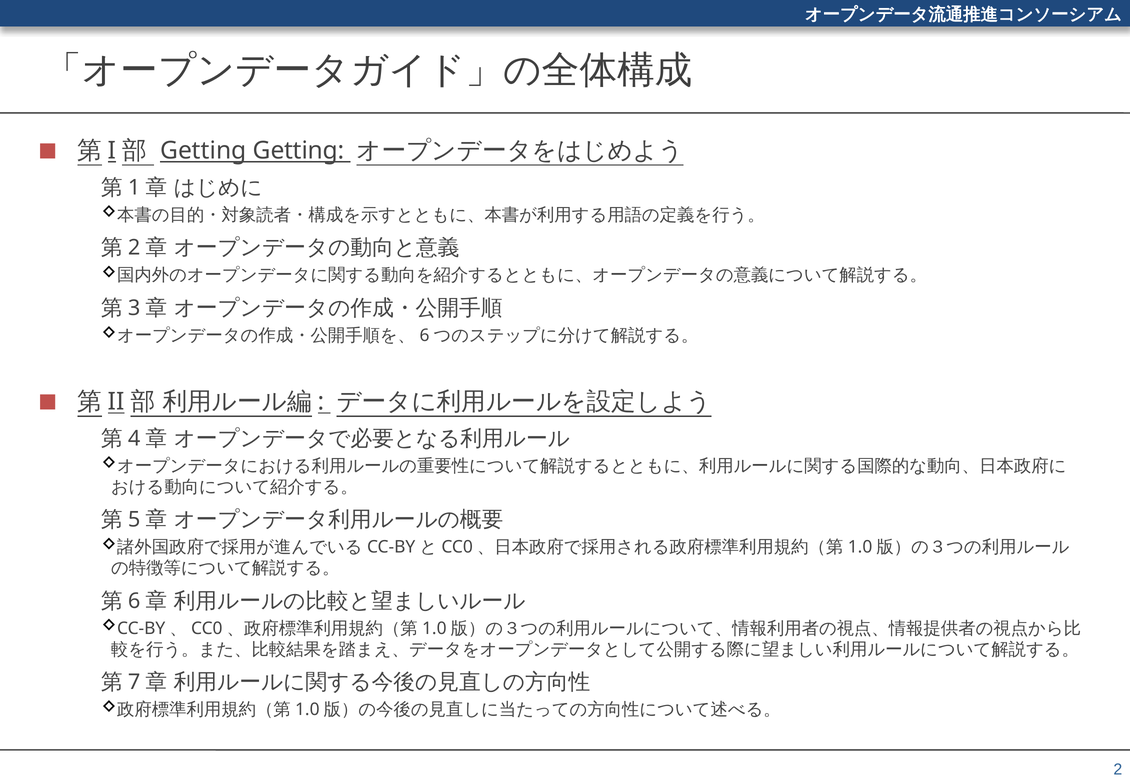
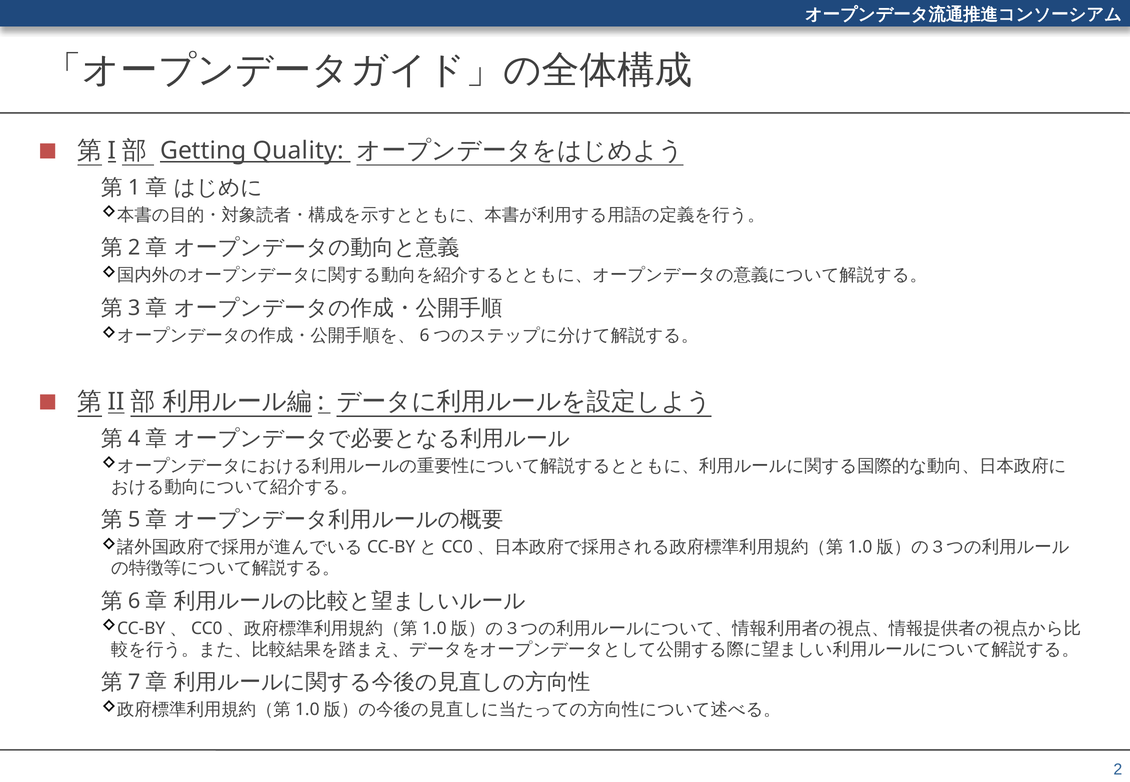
Getting Getting: Getting -> Quality
